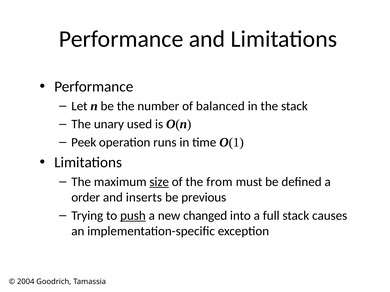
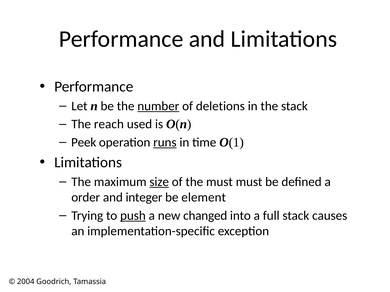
number underline: none -> present
balanced: balanced -> deletions
unary: unary -> reach
runs underline: none -> present
the from: from -> must
inserts: inserts -> integer
previous: previous -> element
